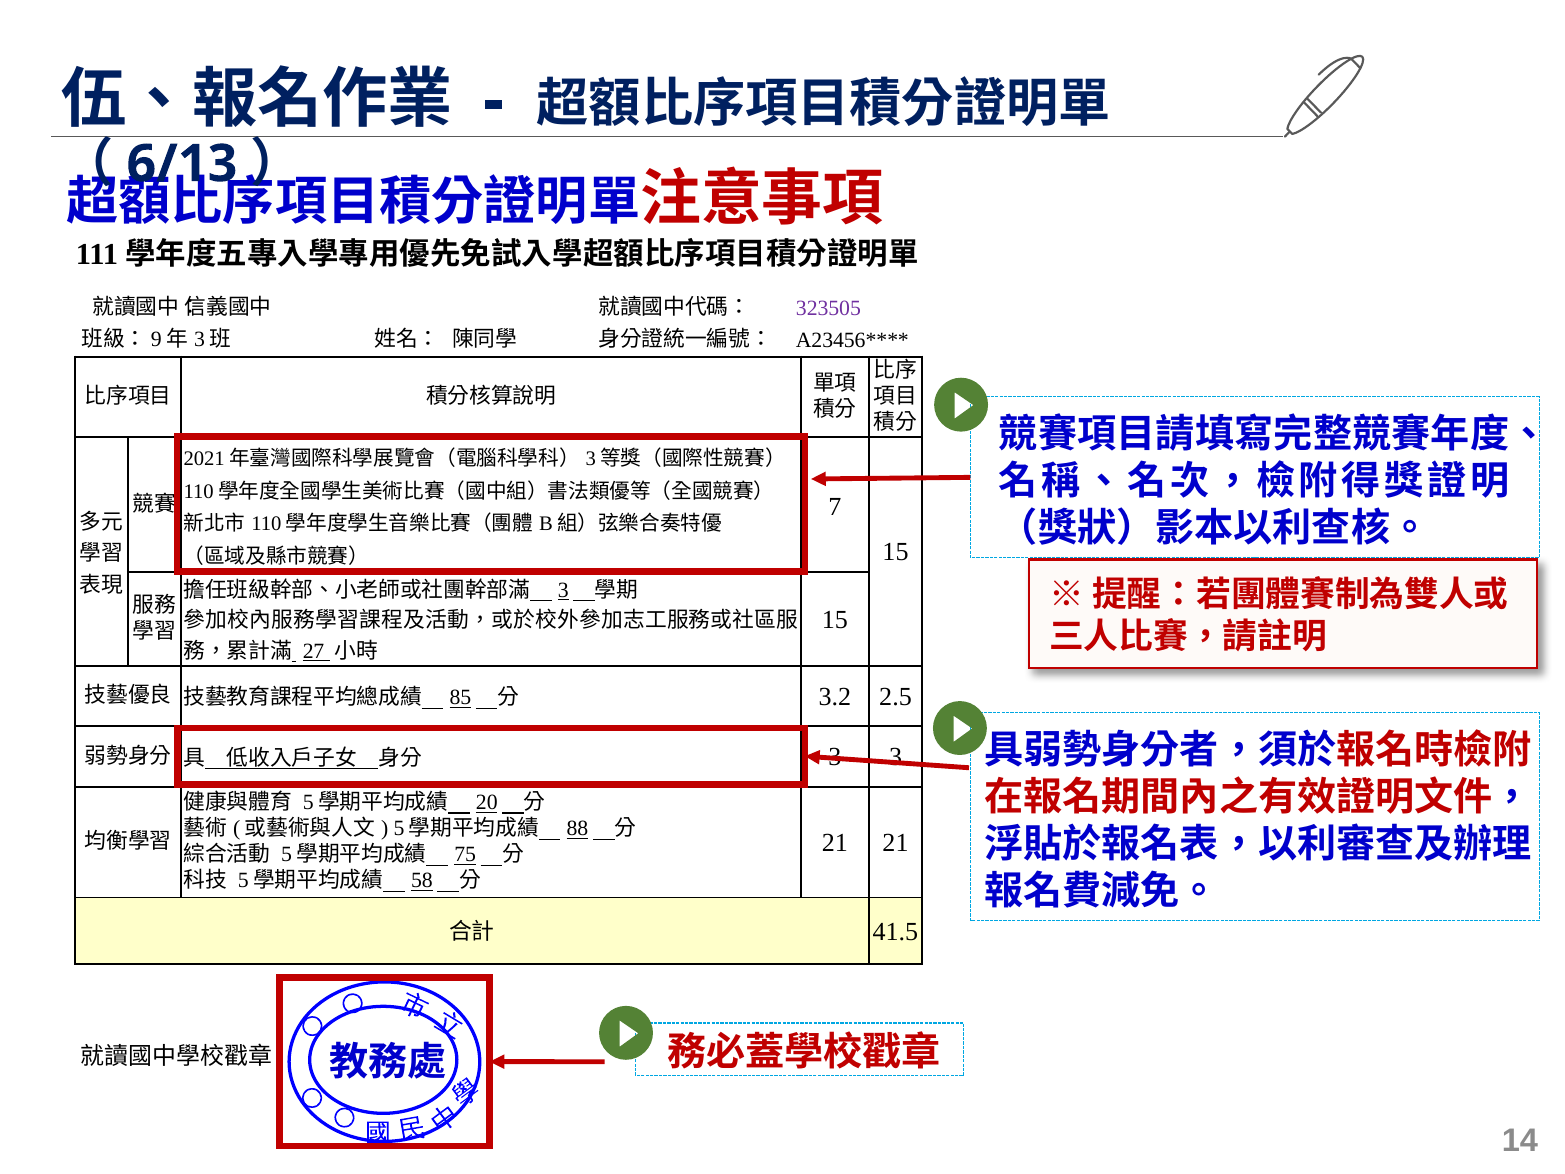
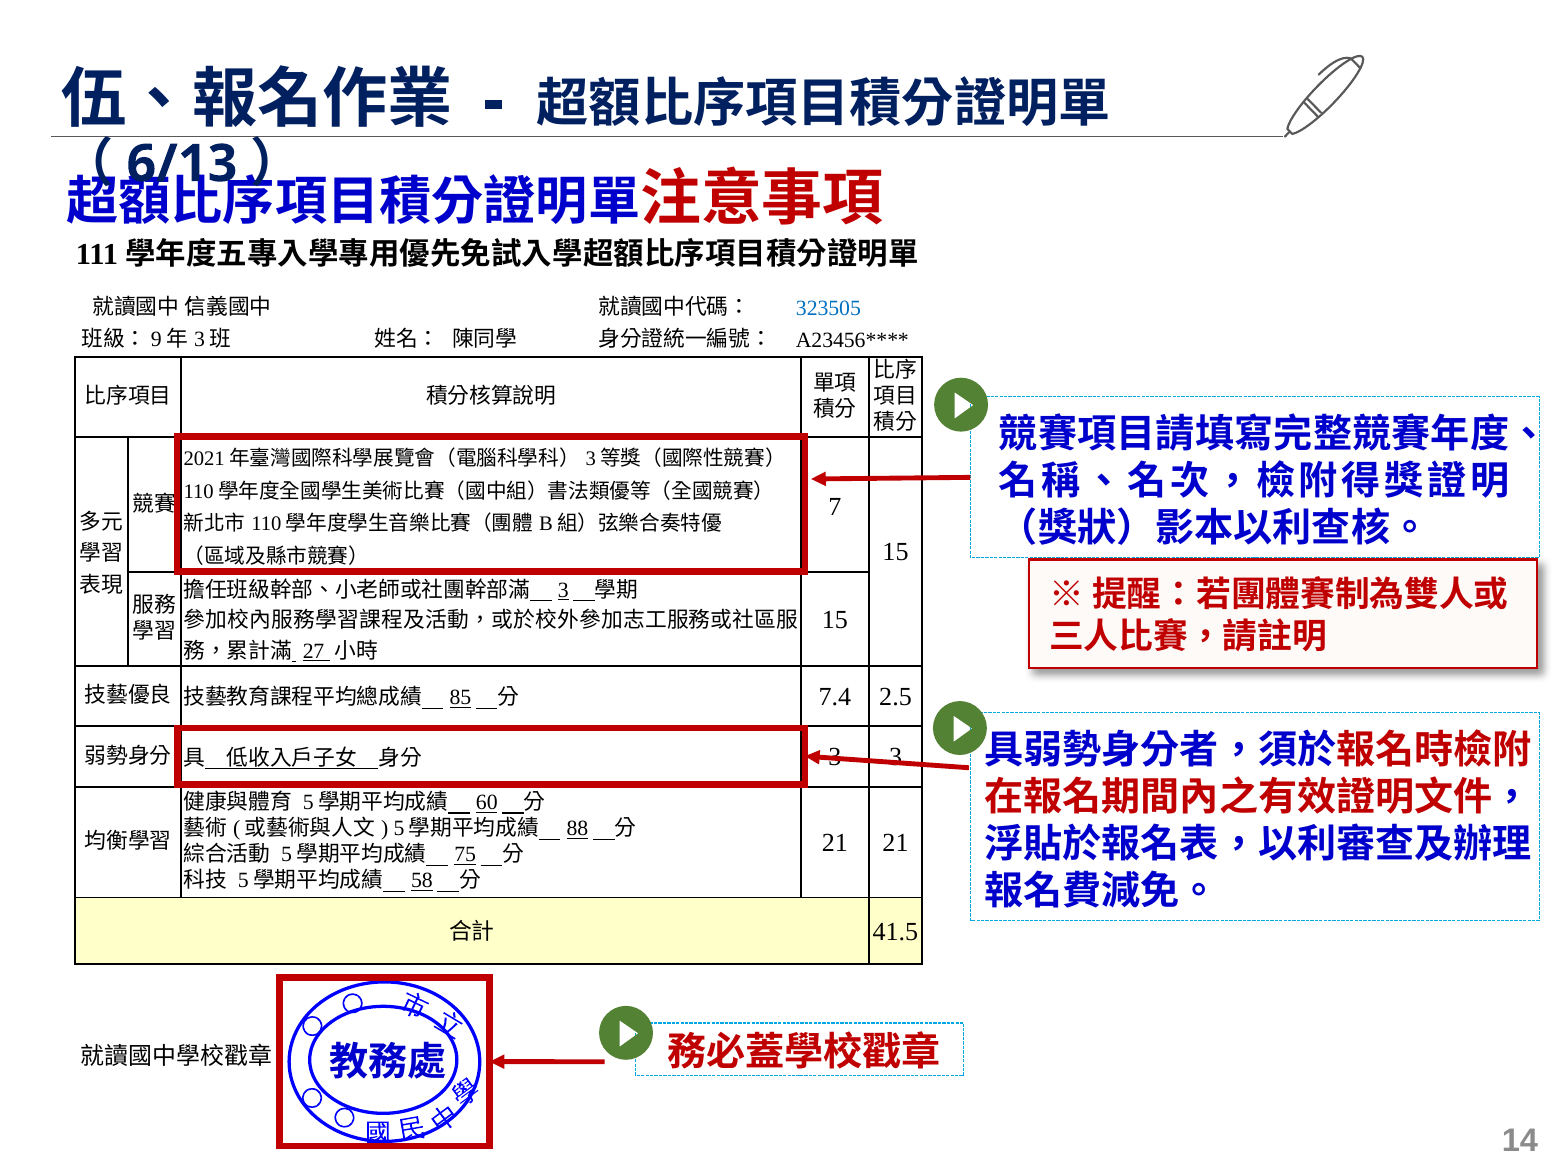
323505 colour: purple -> blue
3.2: 3.2 -> 7.4
20: 20 -> 60
